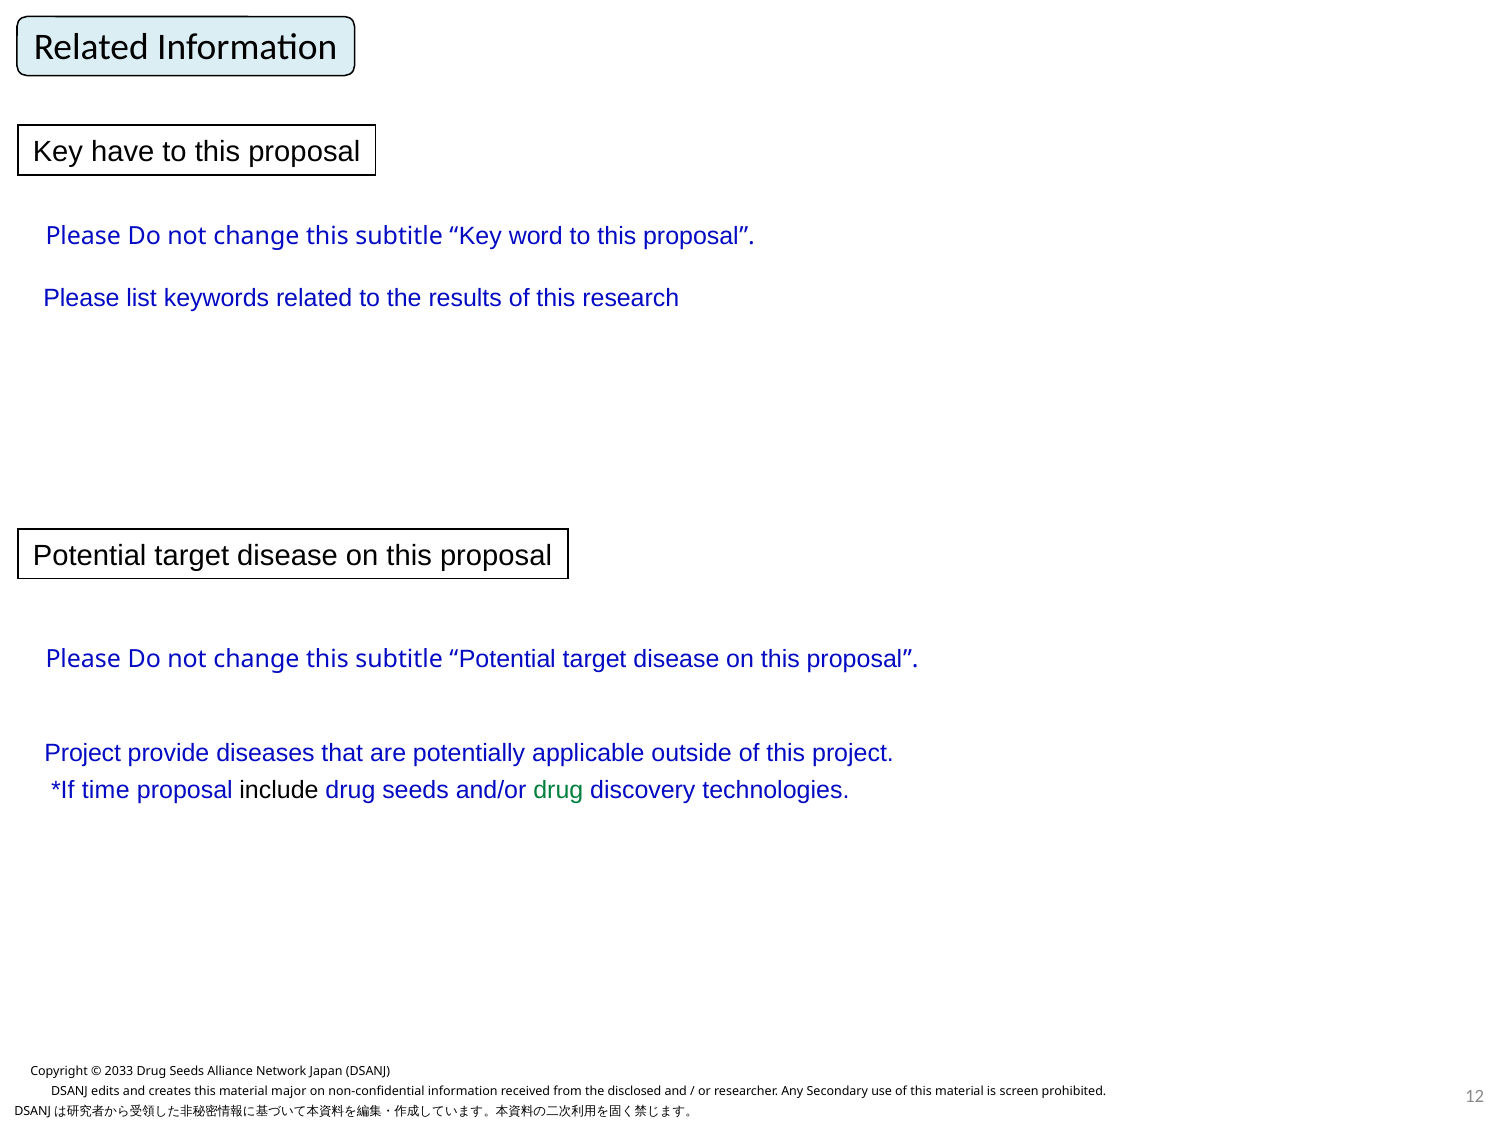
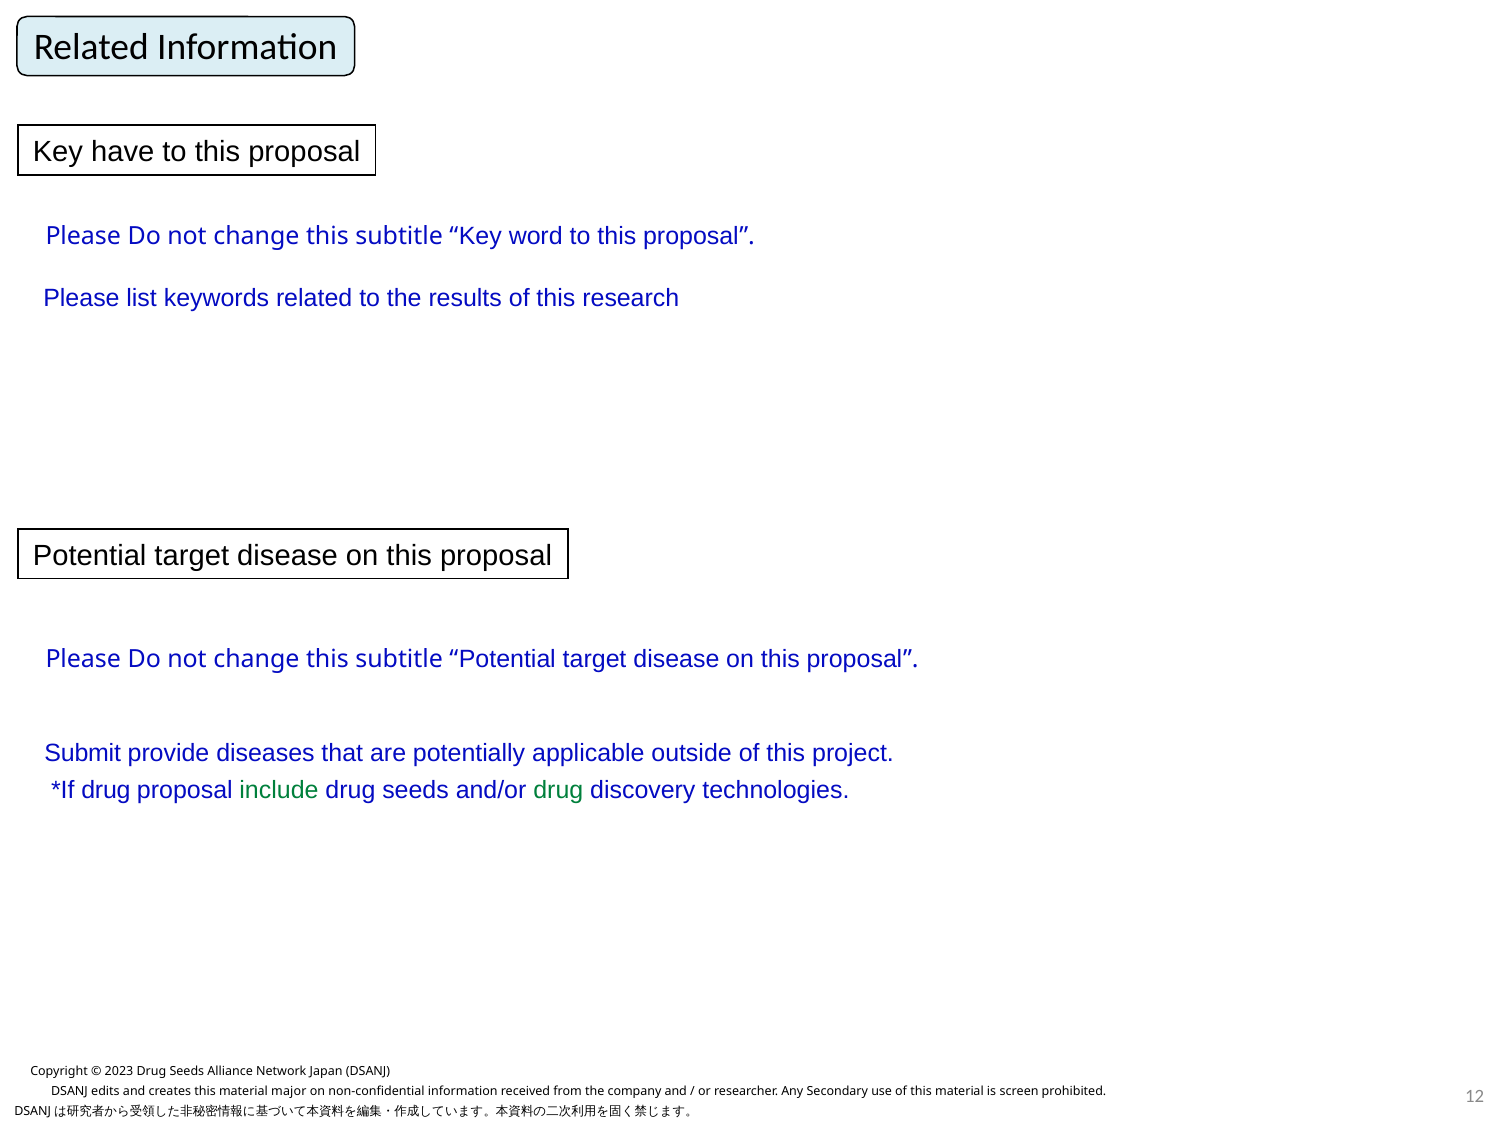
Project at (83, 753): Project -> Submit
time at (106, 790): time -> drug
include colour: black -> green
2033: 2033 -> 2023
disclosed: disclosed -> company
